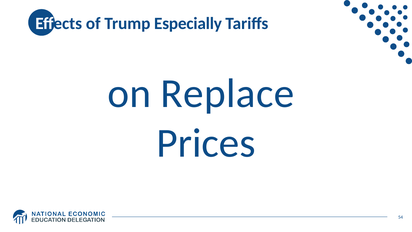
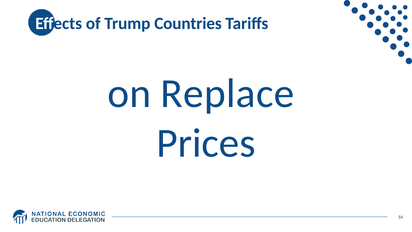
Especially: Especially -> Countries
